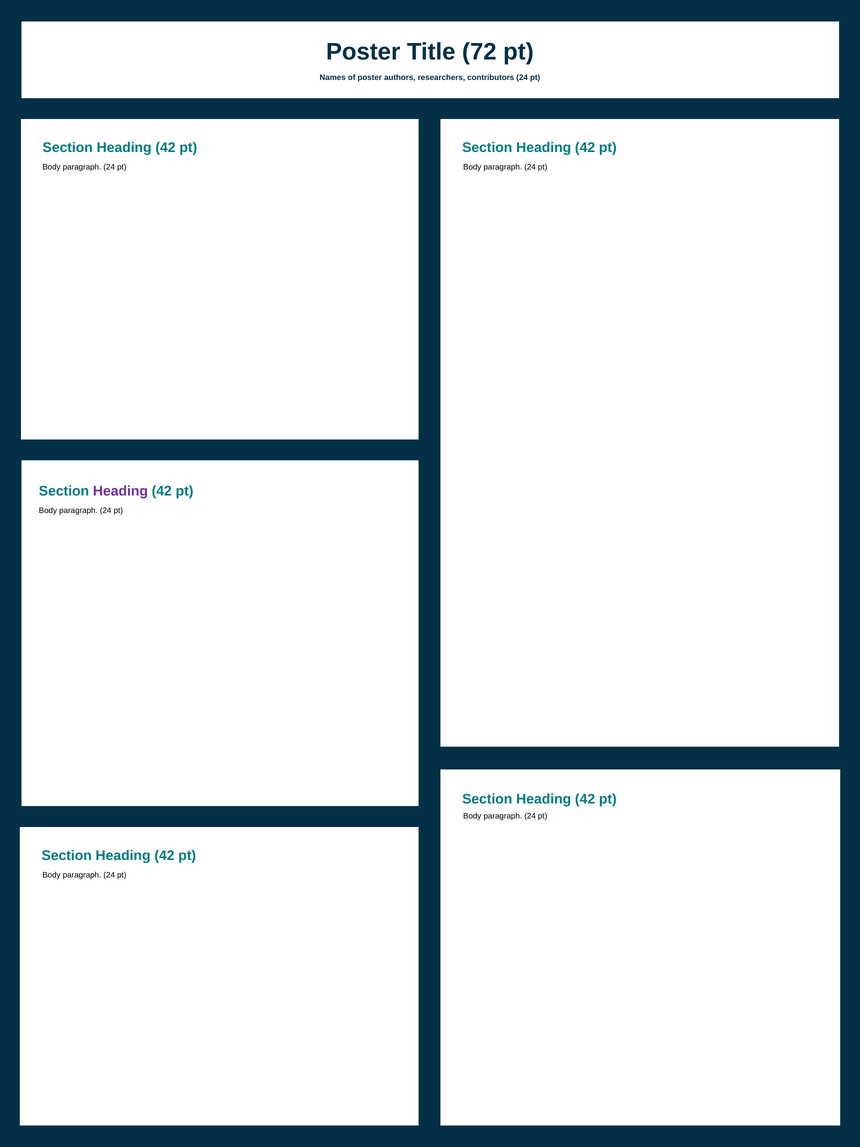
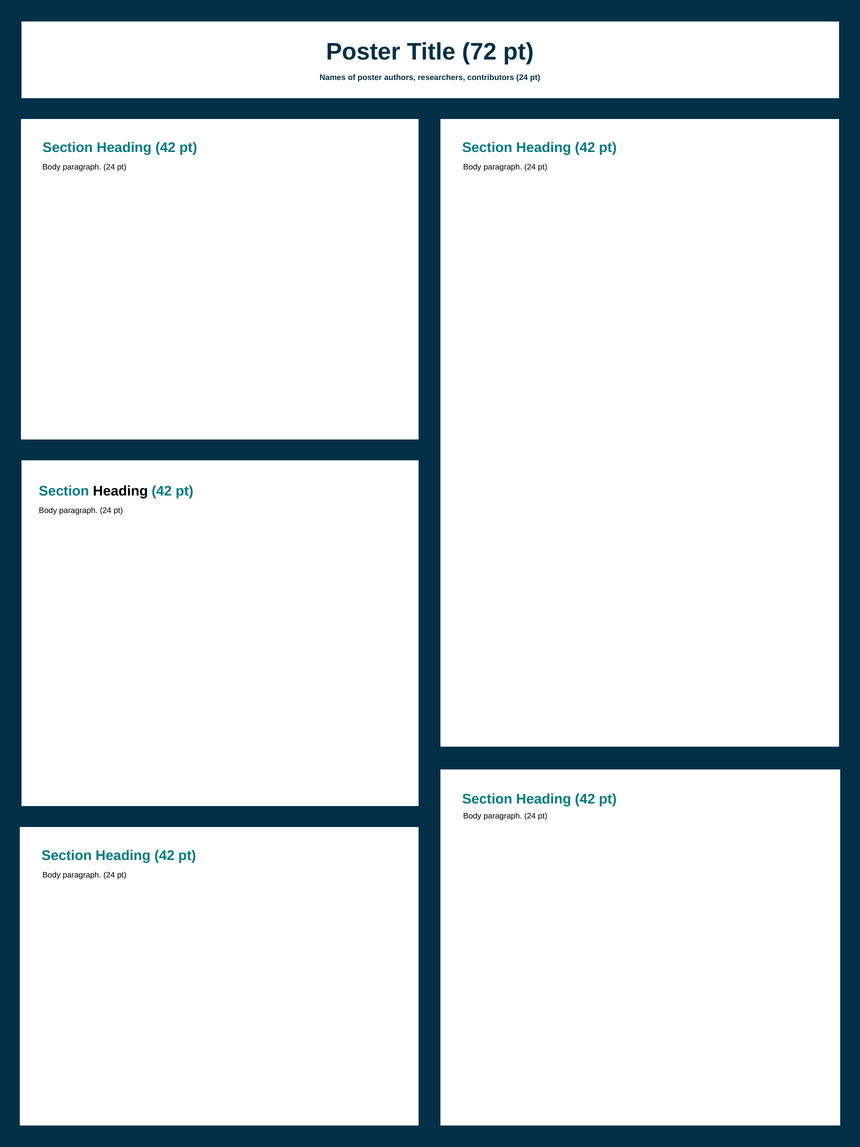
Heading at (120, 491) colour: purple -> black
